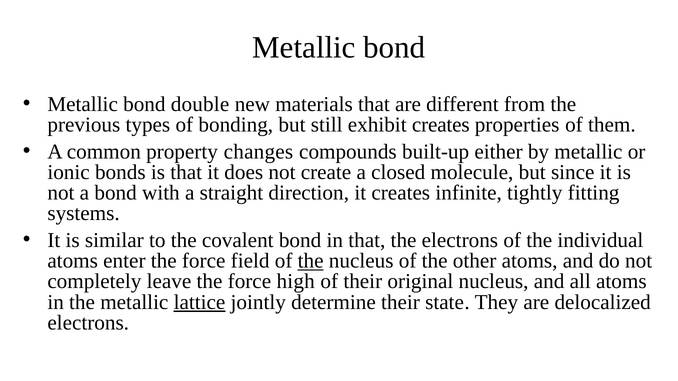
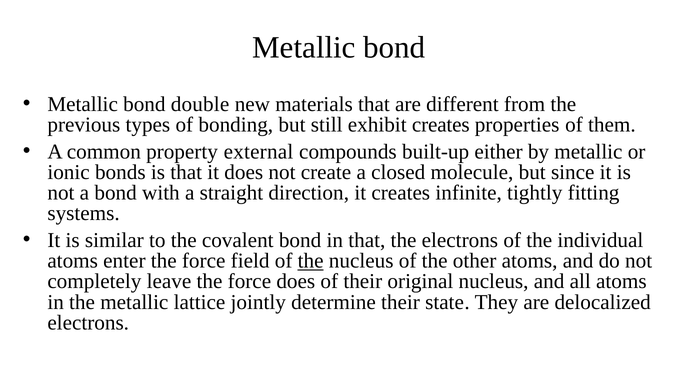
changes: changes -> external
force high: high -> does
lattice underline: present -> none
